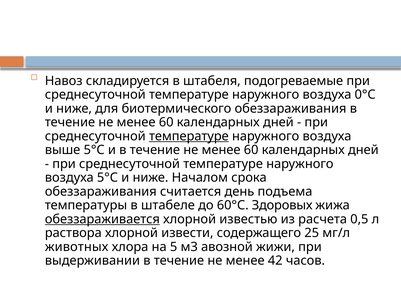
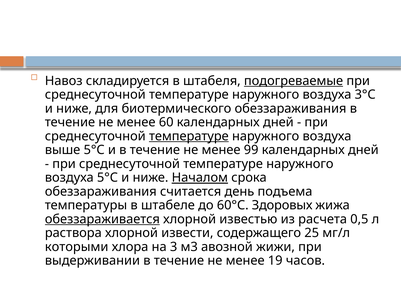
подогреваемые underline: none -> present
0°С: 0°С -> 3°С
60 at (251, 150): 60 -> 99
Началом underline: none -> present
животных: животных -> которыми
5: 5 -> 3
42: 42 -> 19
